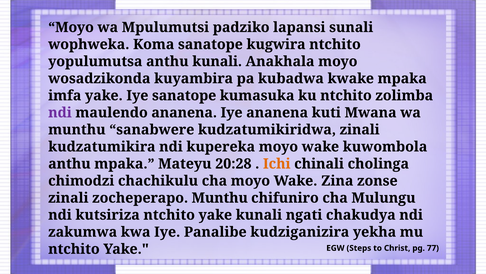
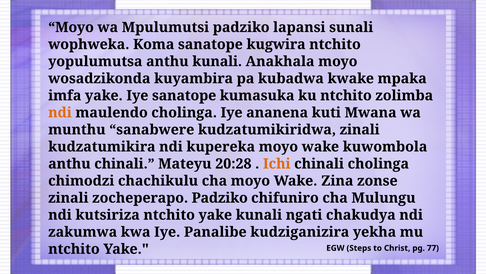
ndi at (60, 112) colour: purple -> orange
maulendo ananena: ananena -> cholinga
anthu mpaka: mpaka -> chinali
zocheperapo Munthu: Munthu -> Padziko
